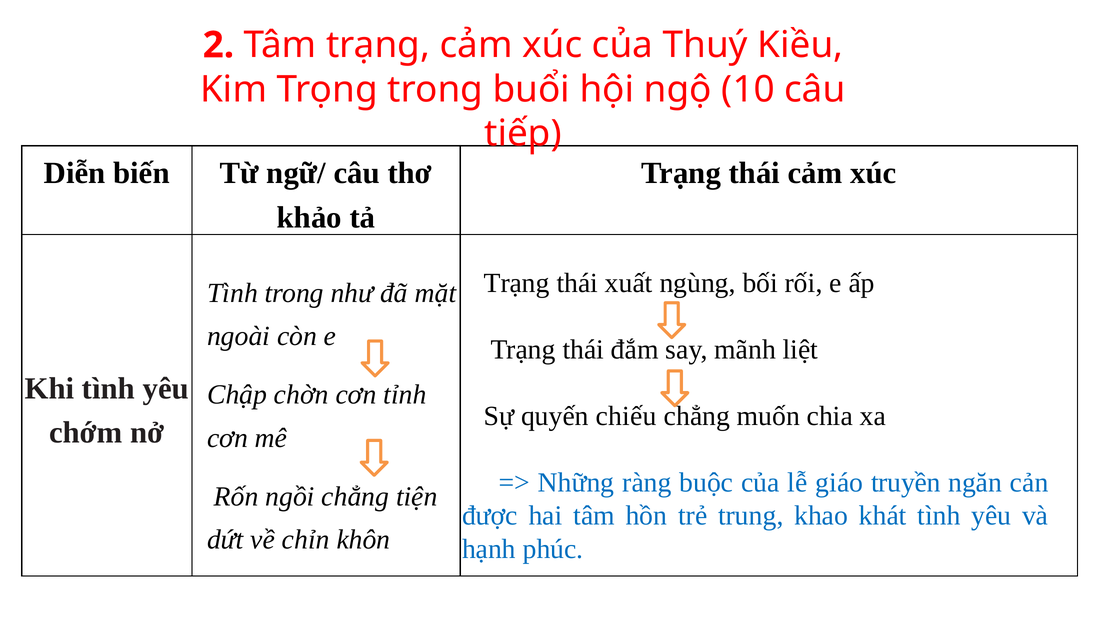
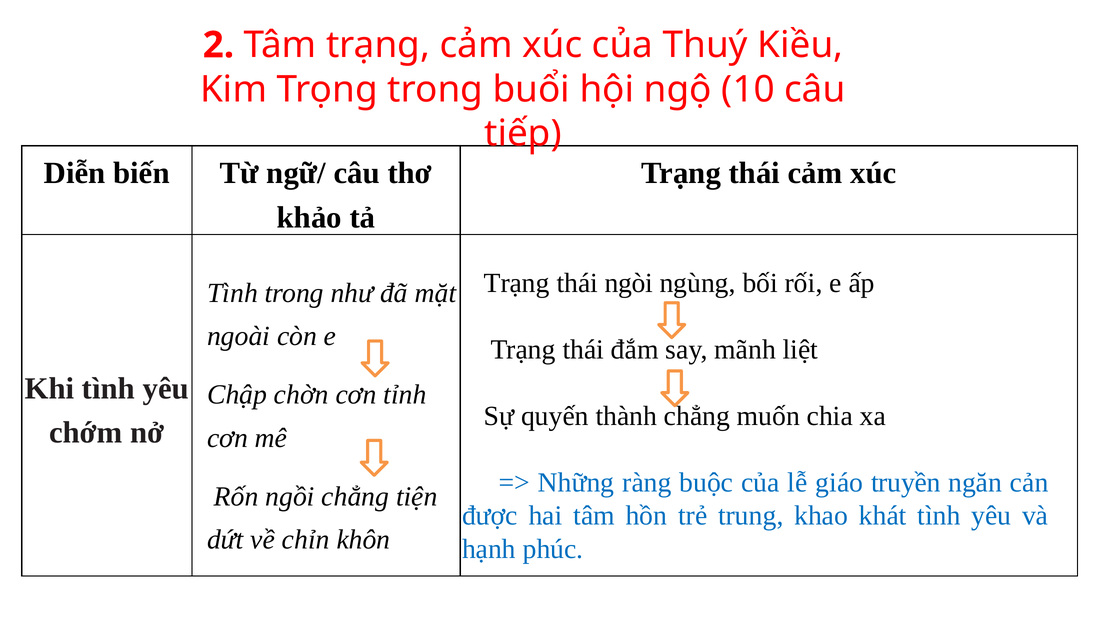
xuất: xuất -> ngòi
chiếu: chiếu -> thành
